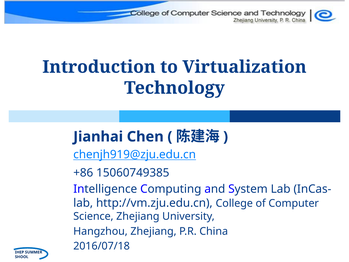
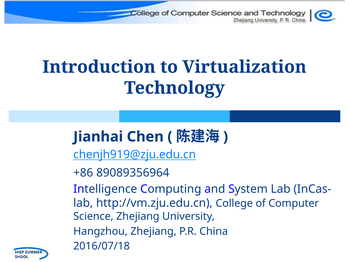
15060749385: 15060749385 -> 89089356964
